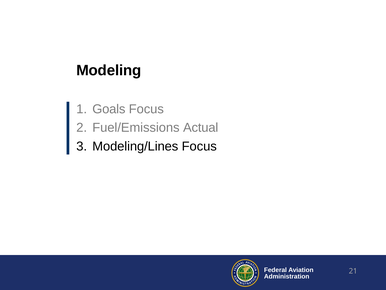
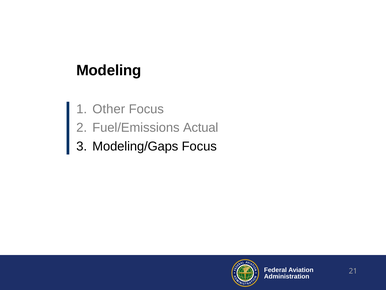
Goals: Goals -> Other
Modeling/Lines: Modeling/Lines -> Modeling/Gaps
